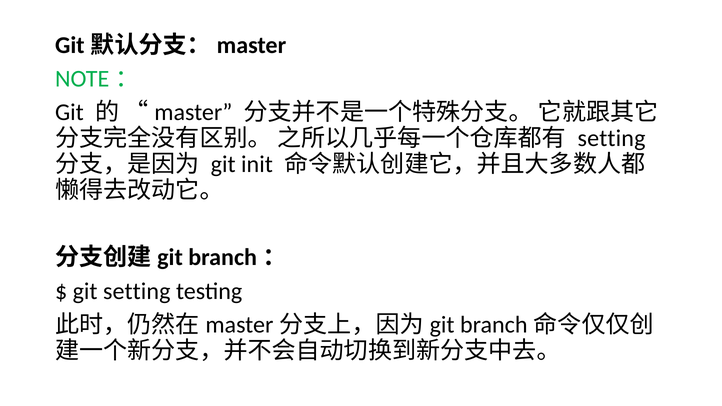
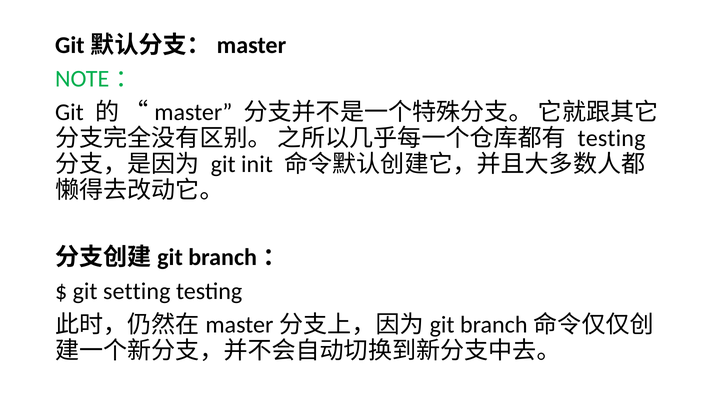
setting at (612, 139): setting -> testing
